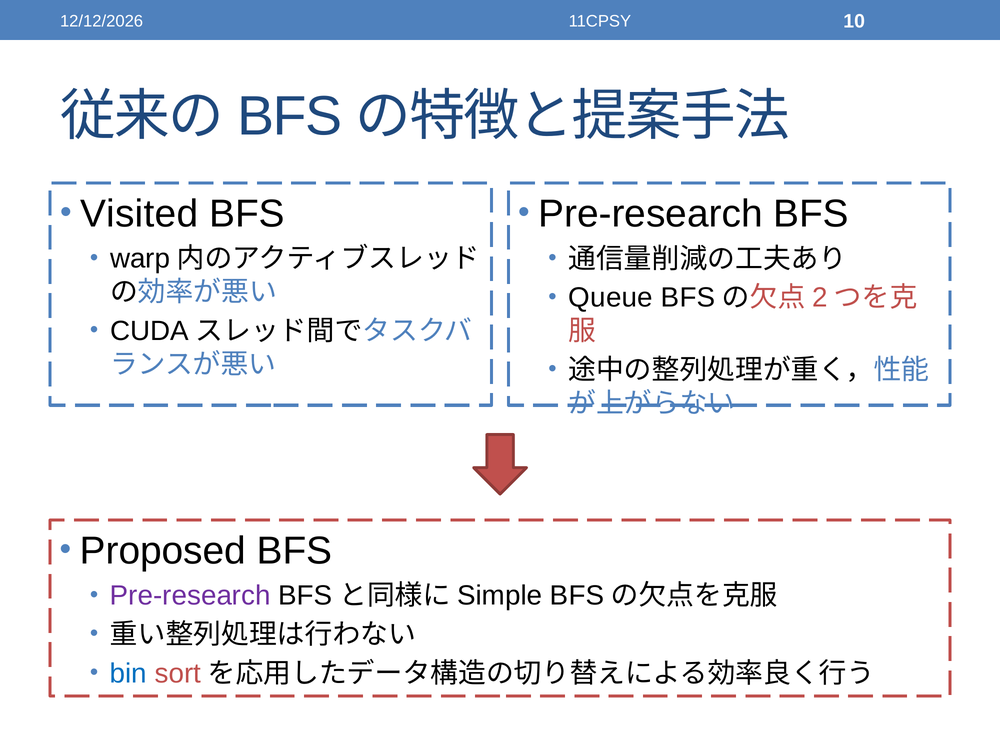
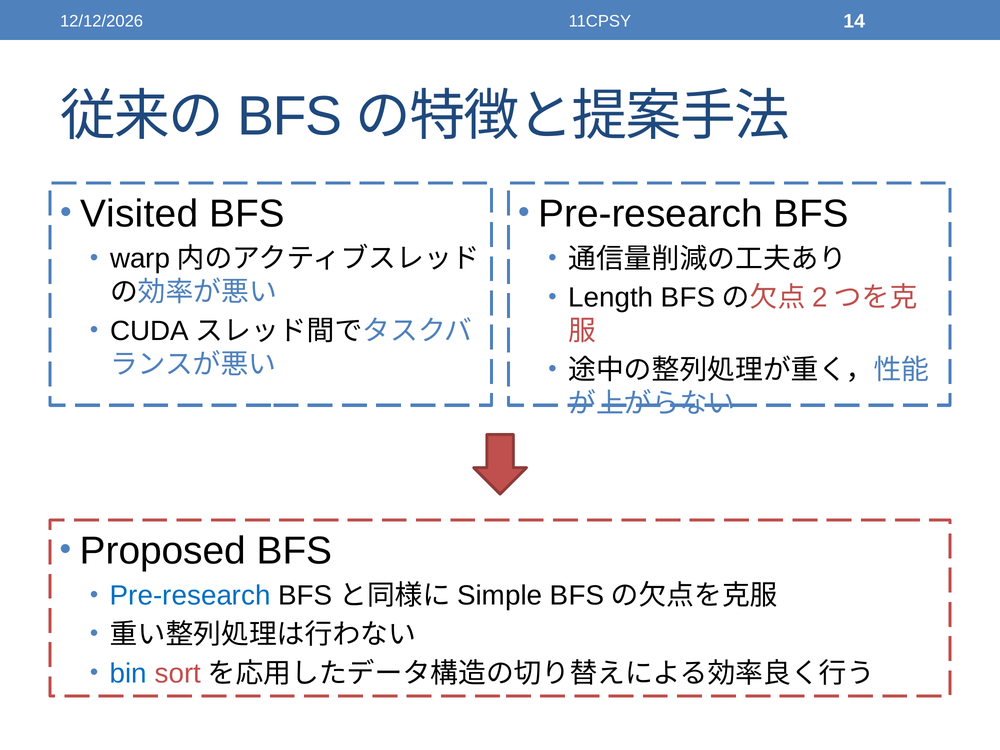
10: 10 -> 14
Queue: Queue -> Length
Pre-research at (190, 596) colour: purple -> blue
